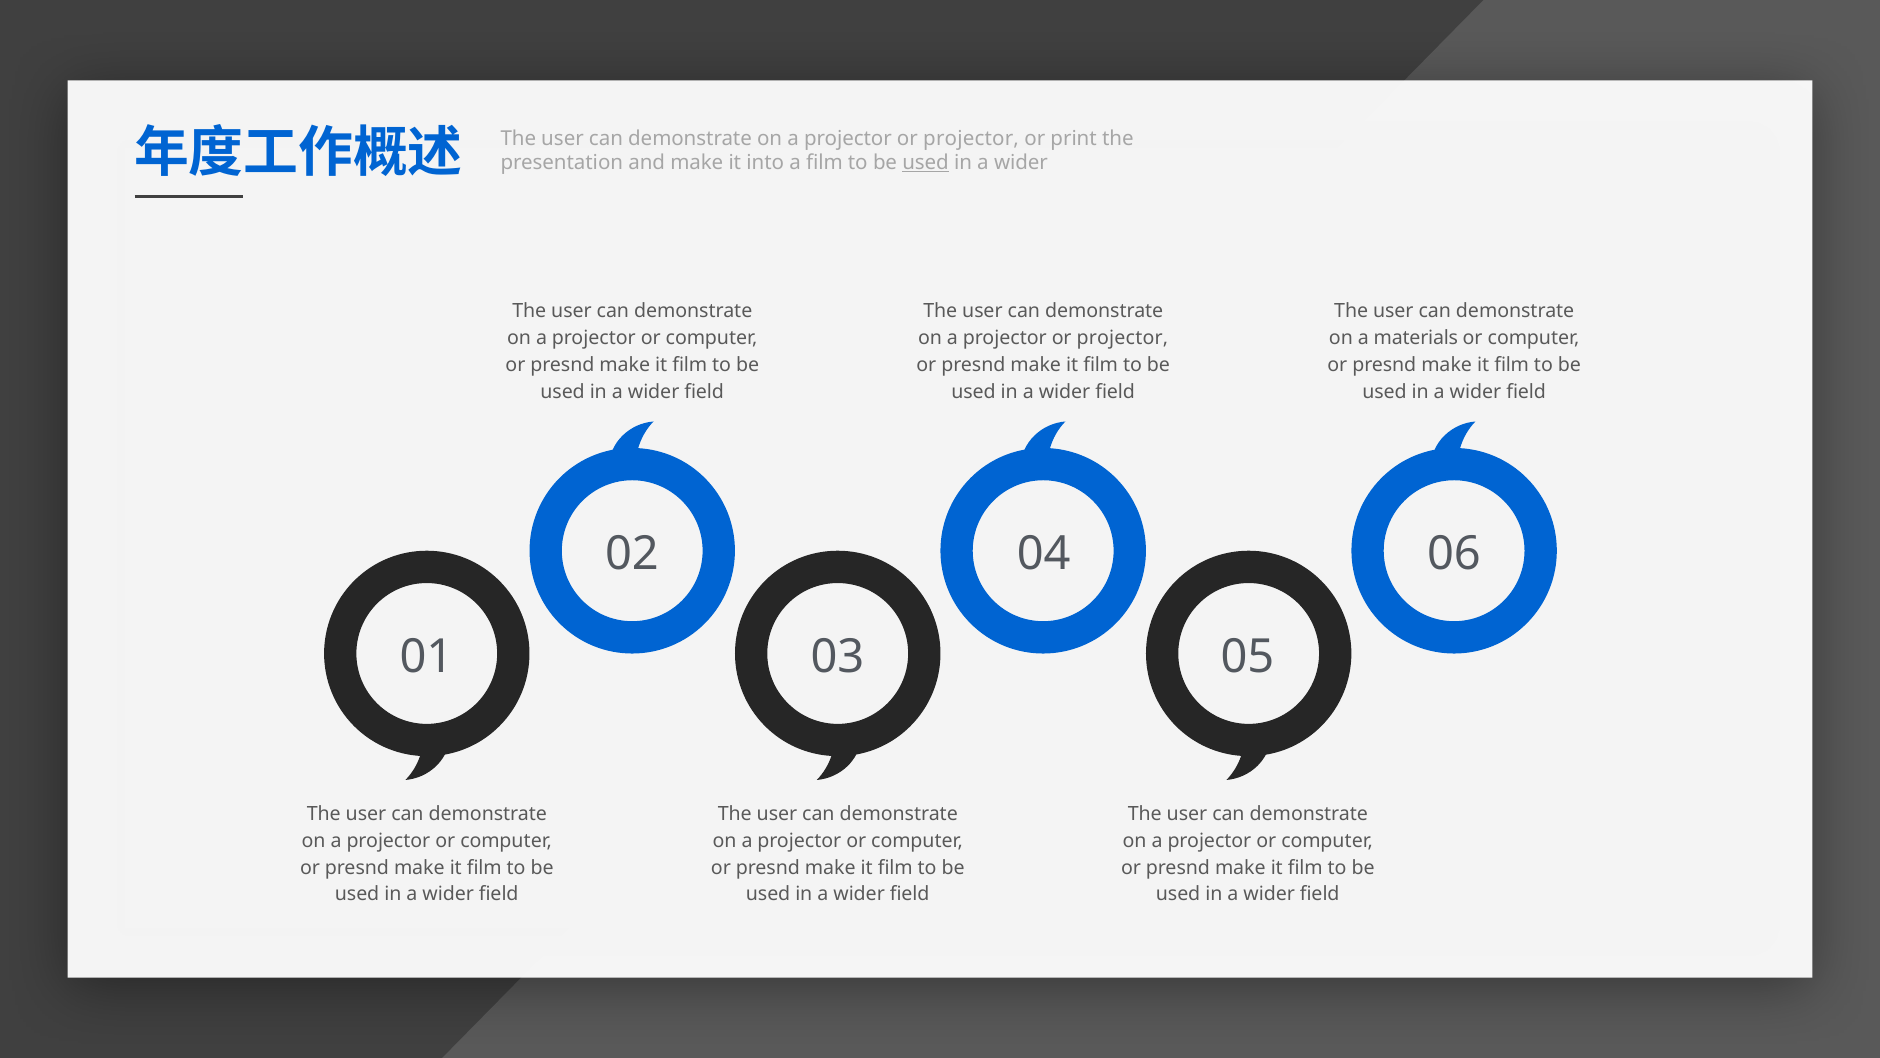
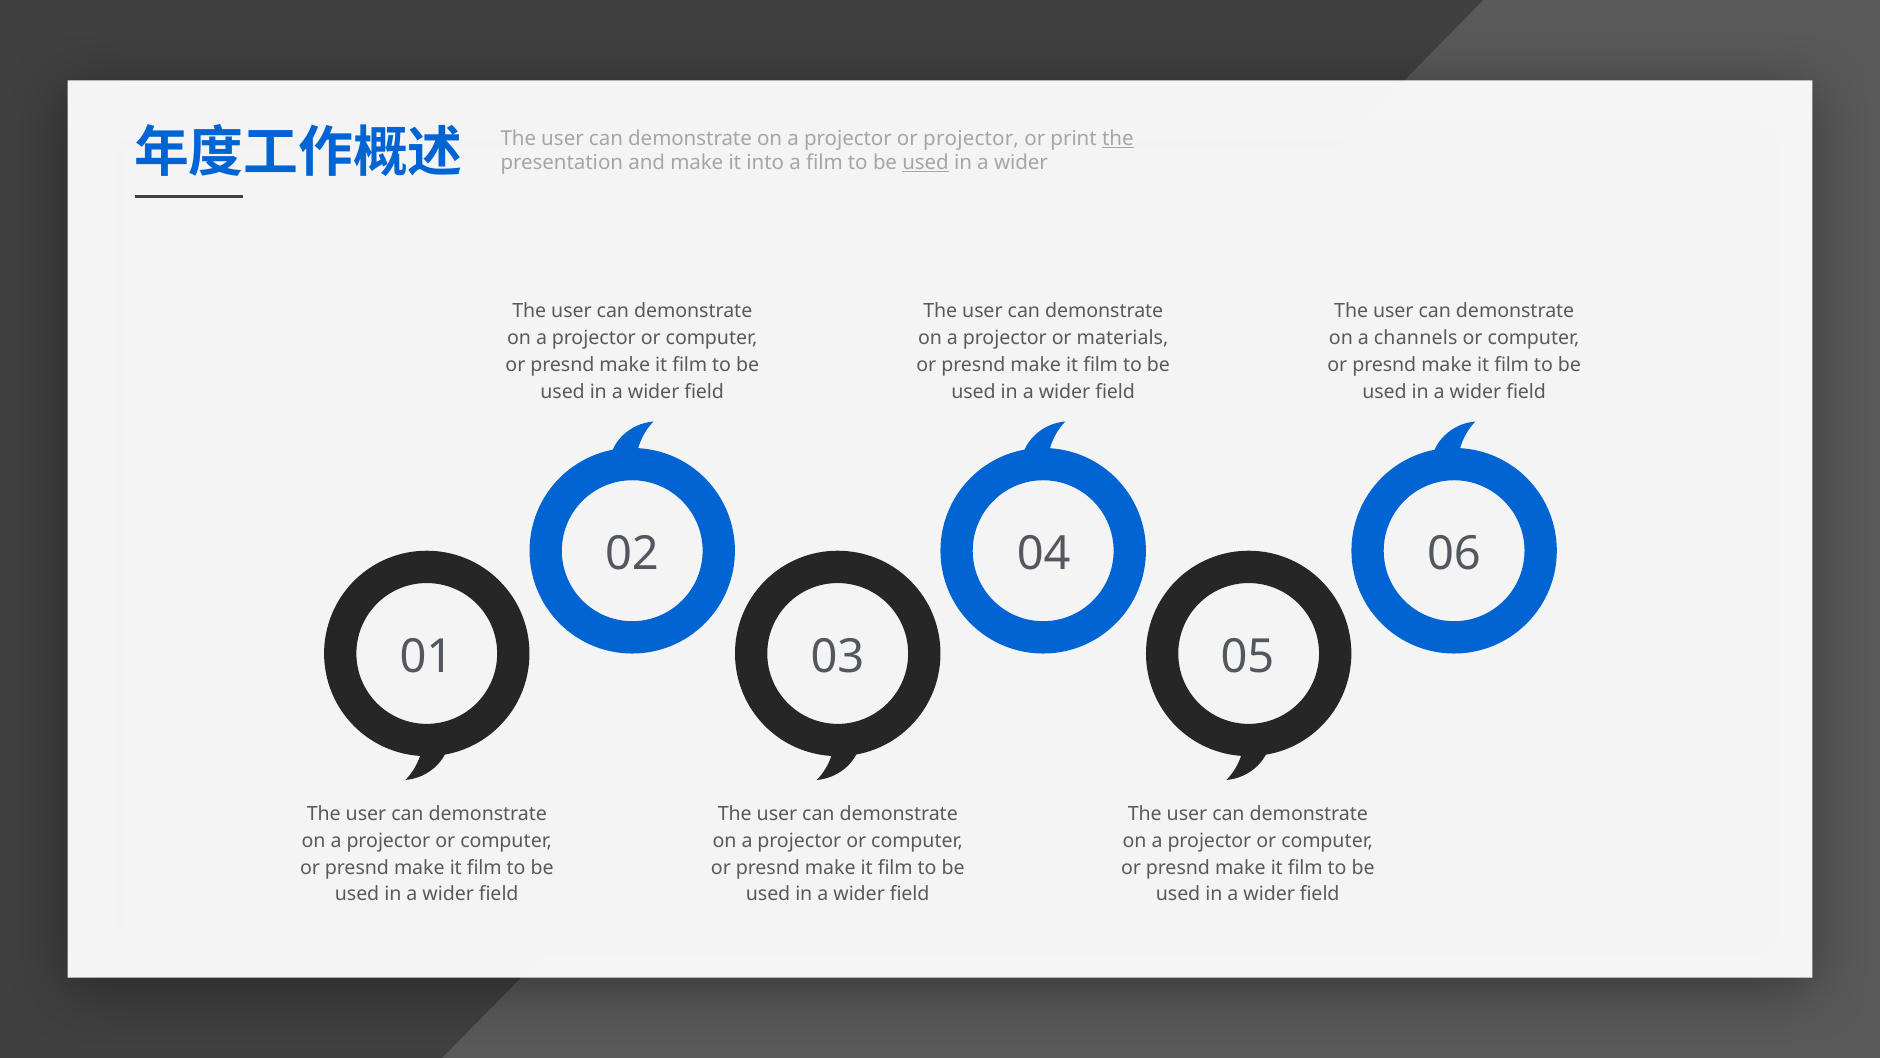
the at (1118, 138) underline: none -> present
projector at (1122, 338): projector -> materials
materials: materials -> channels
